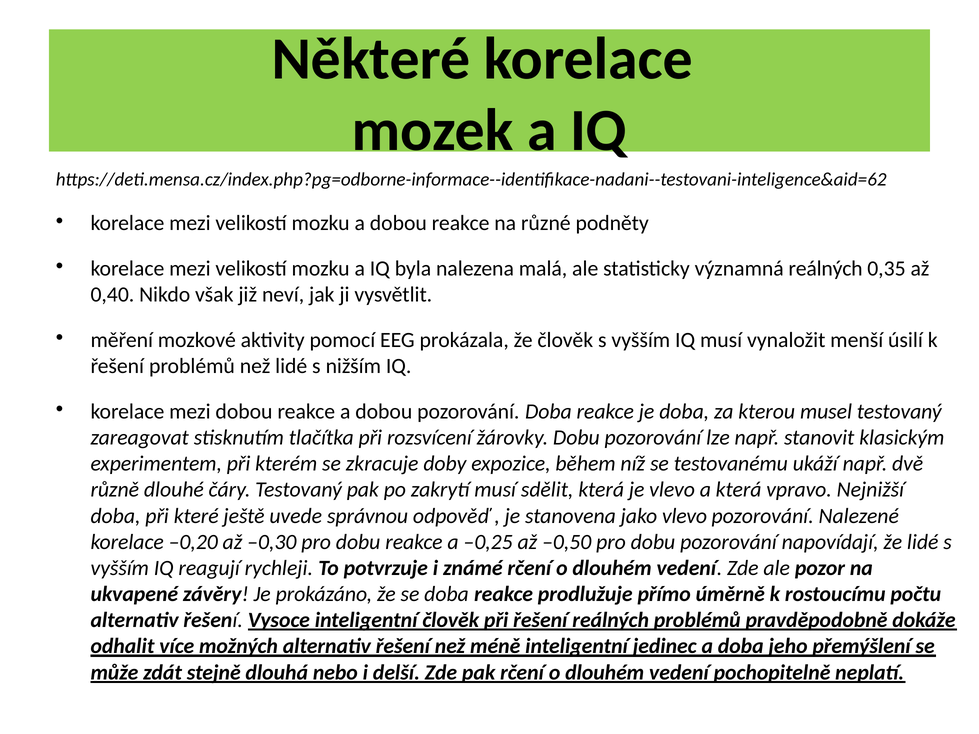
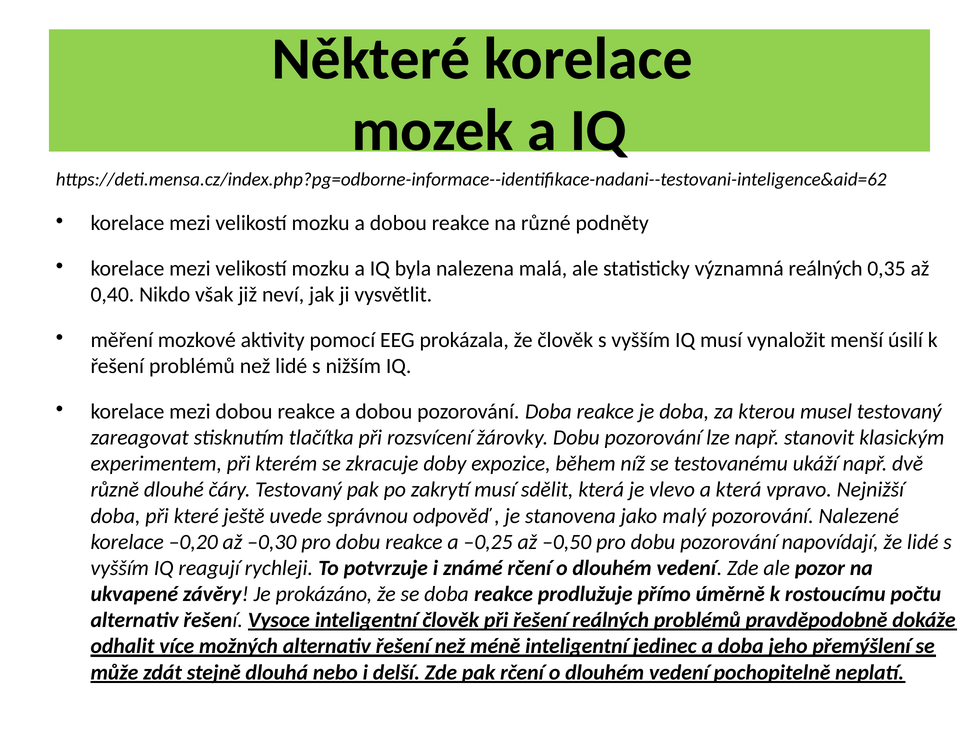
jako vlevo: vlevo -> malý
